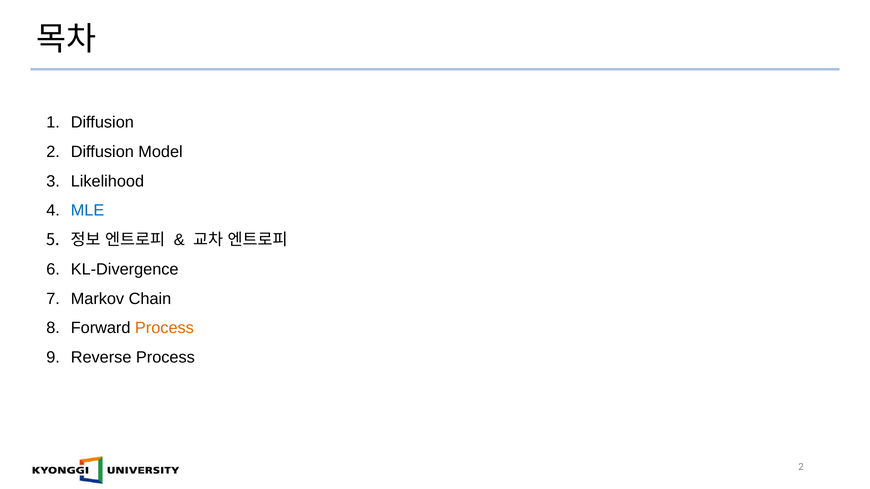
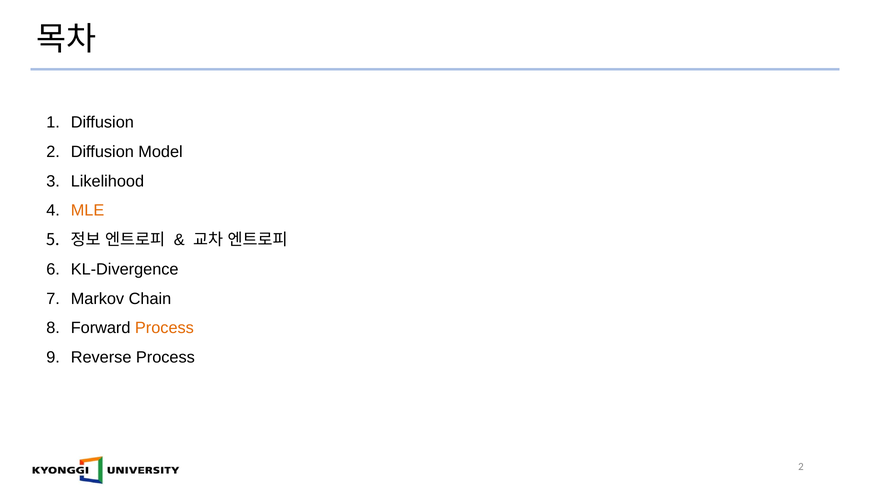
MLE colour: blue -> orange
